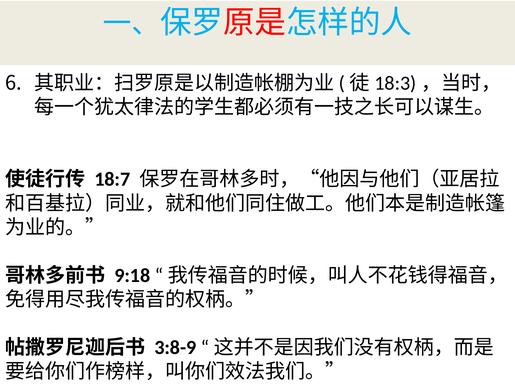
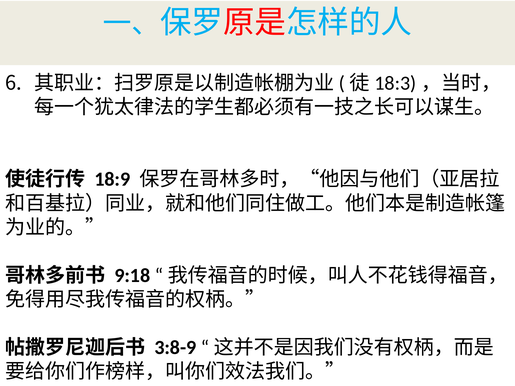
18:7: 18:7 -> 18:9
